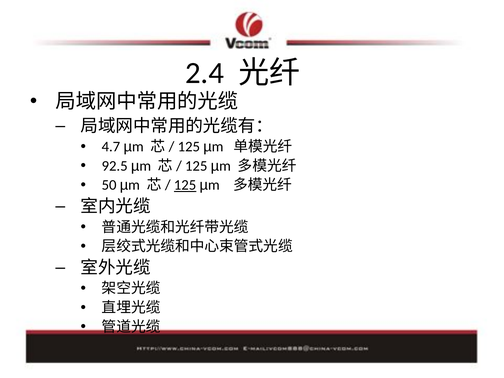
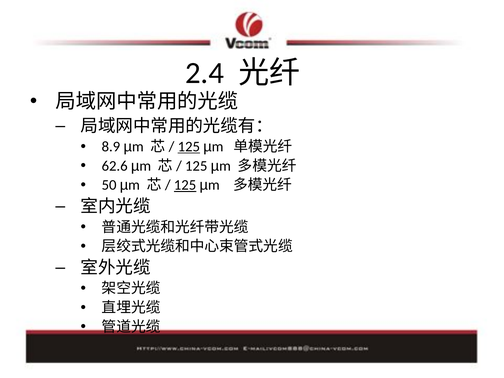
4.7: 4.7 -> 8.9
125 at (189, 147) underline: none -> present
92.5: 92.5 -> 62.6
